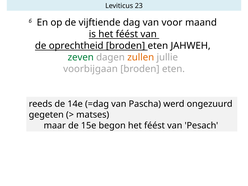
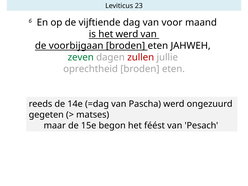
is het féést: féést -> werd
oprechtheid: oprechtheid -> voorbijgaan
zullen colour: orange -> red
voorbijgaan: voorbijgaan -> oprechtheid
